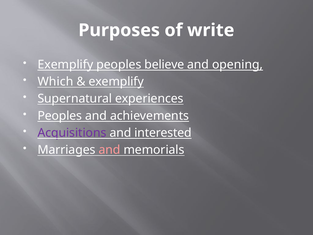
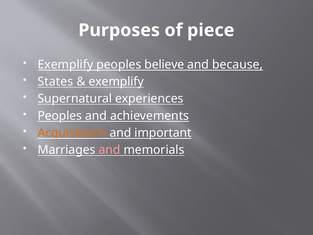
write: write -> piece
opening: opening -> because
Which: Which -> States
Acquisitions colour: purple -> orange
interested: interested -> important
